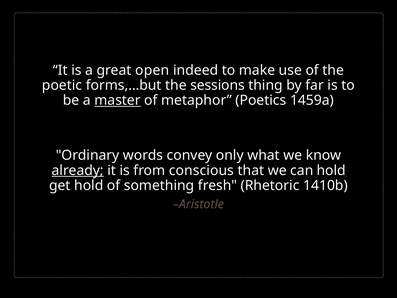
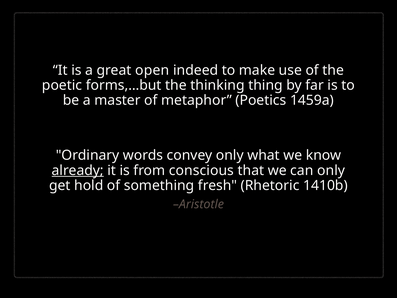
sessions: sessions -> thinking
master underline: present -> none
can hold: hold -> only
